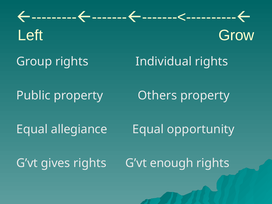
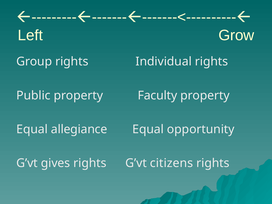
Others: Others -> Faculty
enough: enough -> citizens
